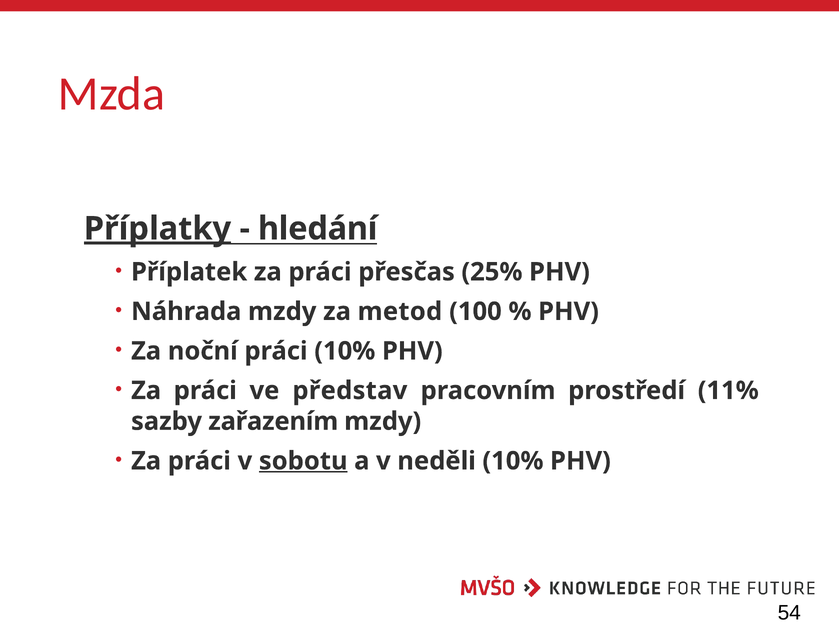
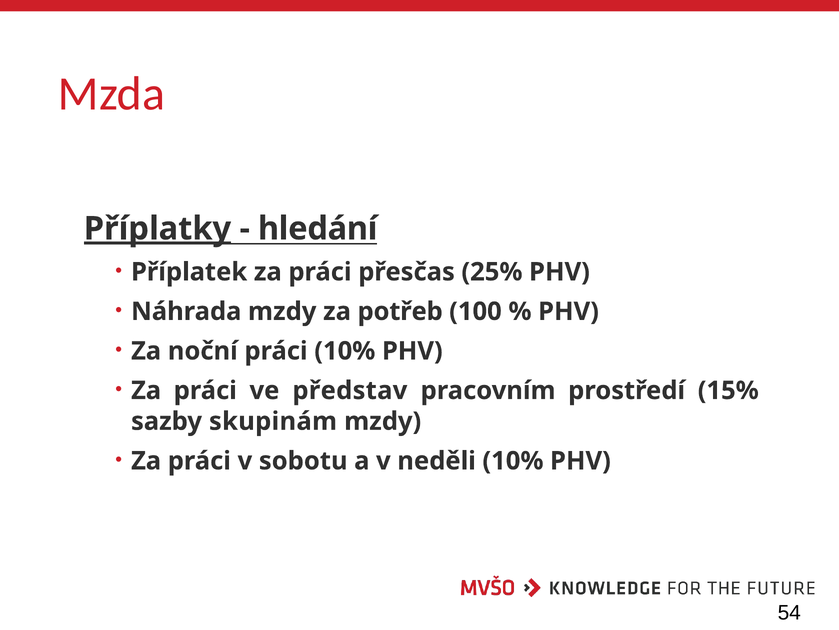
metod: metod -> potřeb
11%: 11% -> 15%
zařazením: zařazením -> skupinám
sobotu underline: present -> none
